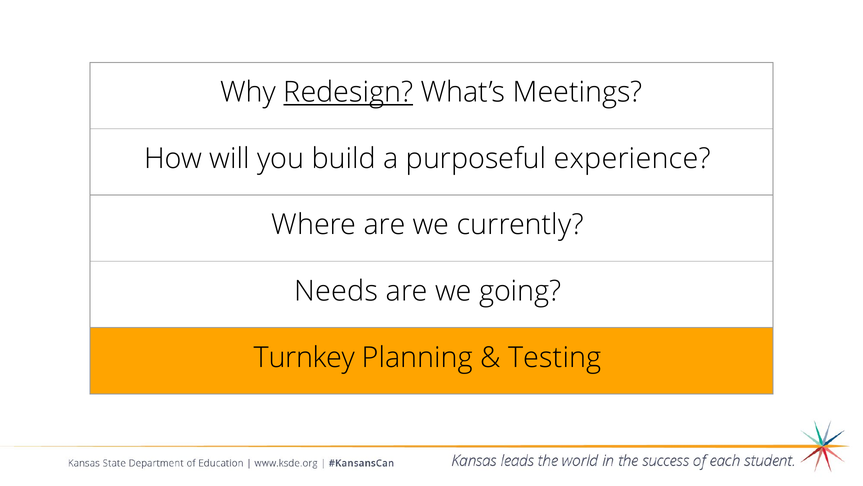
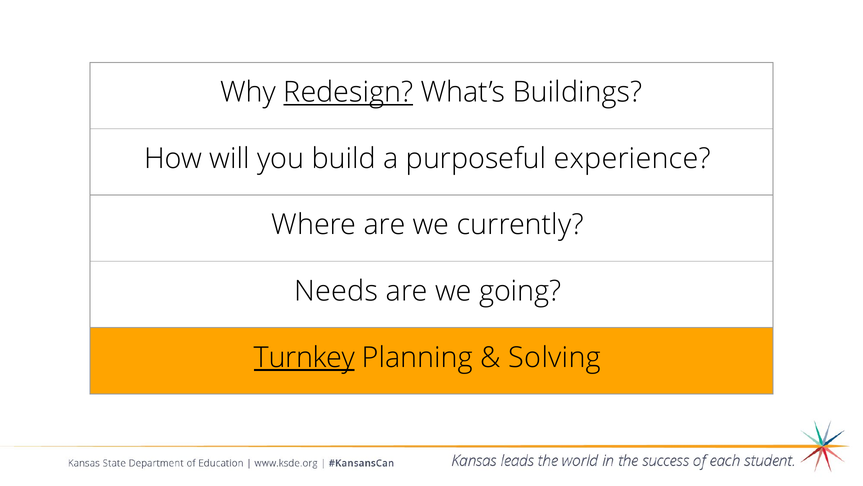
Meetings: Meetings -> Buildings
Turnkey underline: none -> present
Testing: Testing -> Solving
